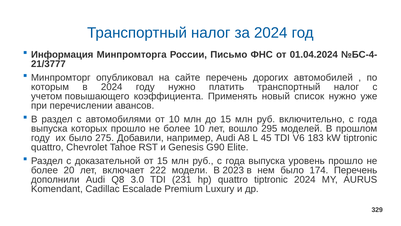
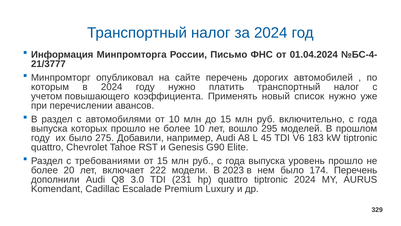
доказательной: доказательной -> требованиями
